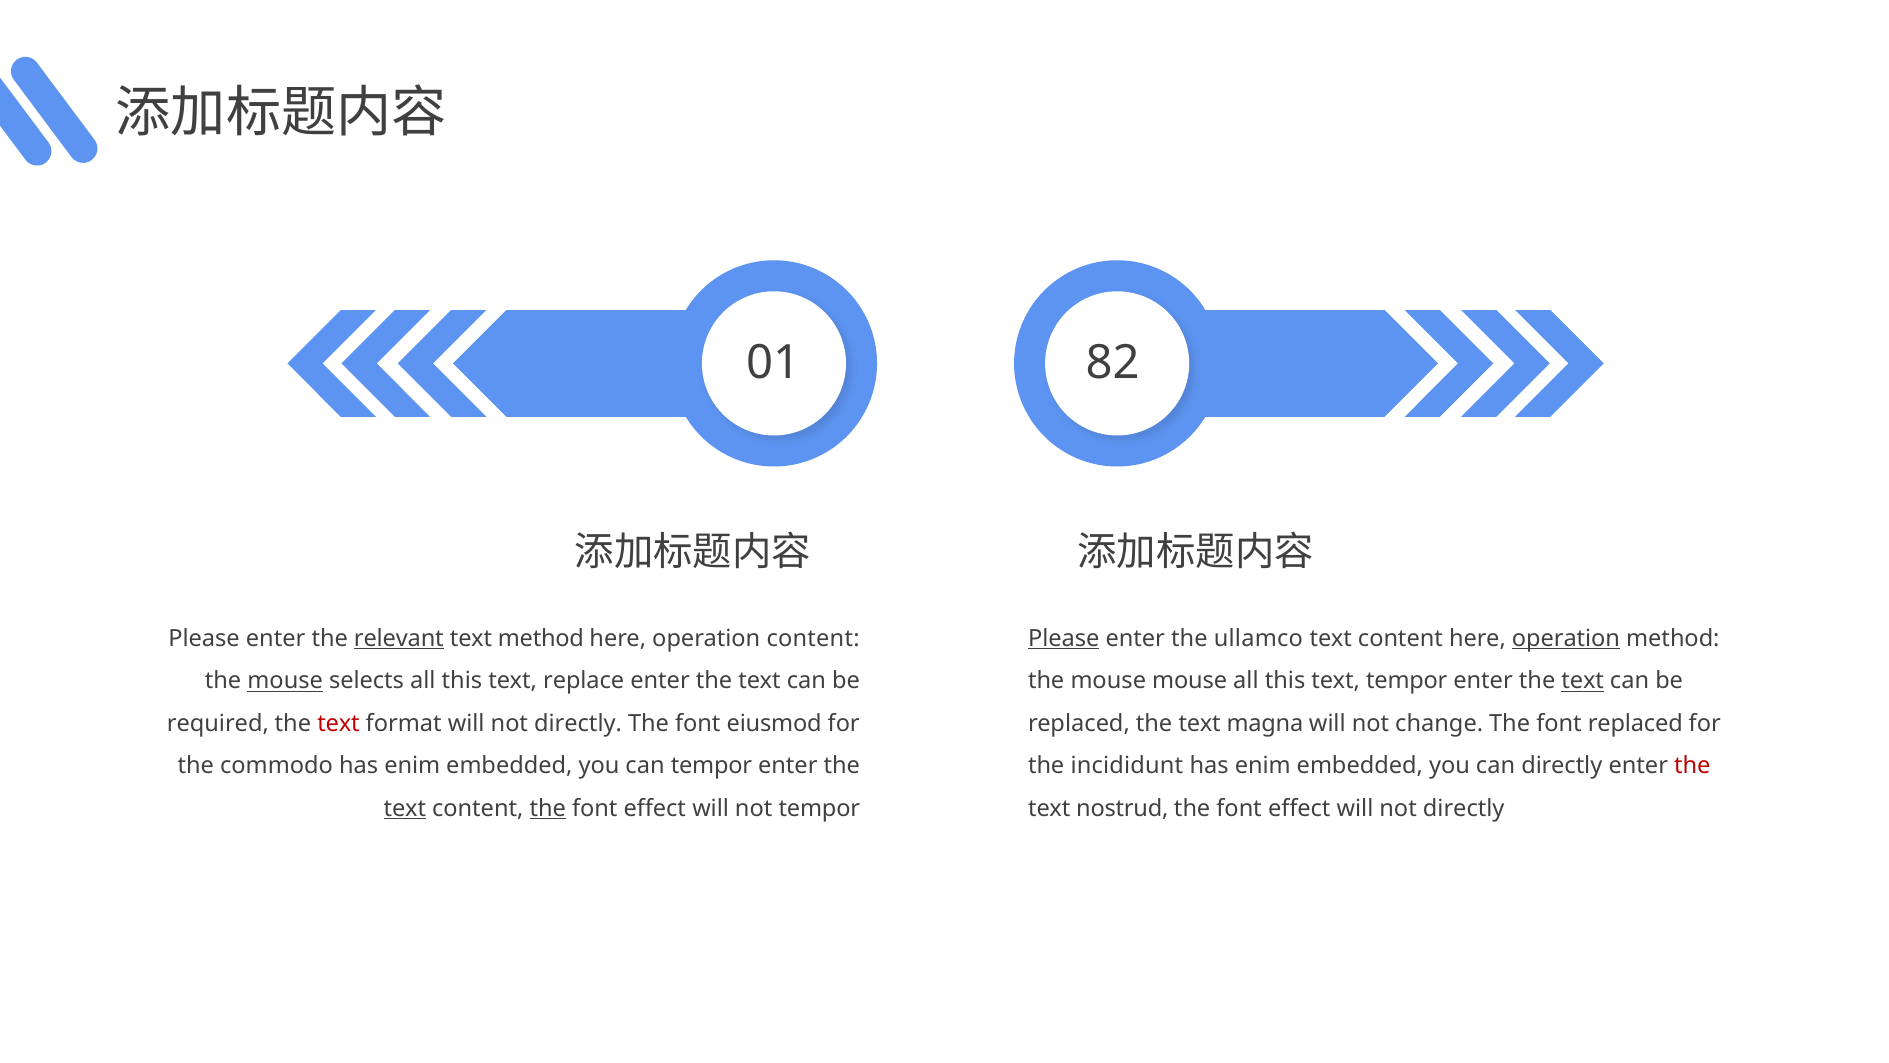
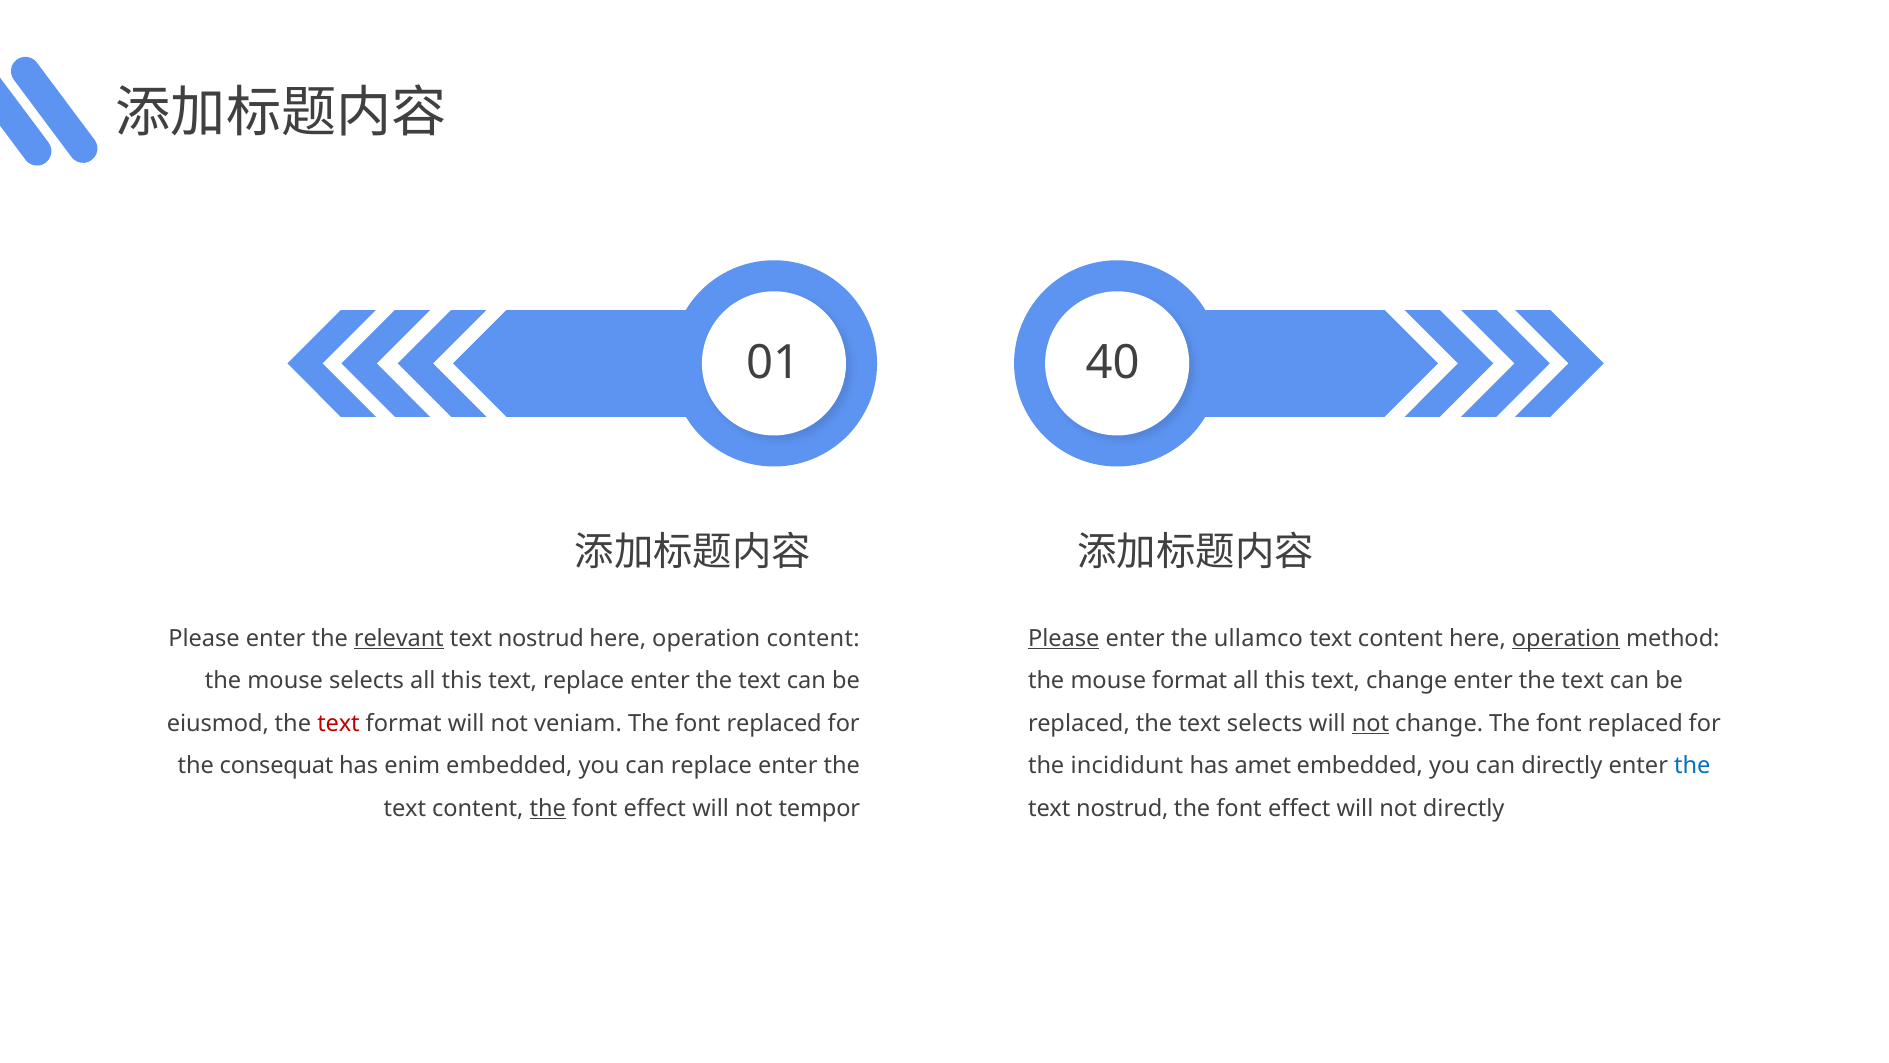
82: 82 -> 40
method at (541, 638): method -> nostrud
mouse at (285, 681) underline: present -> none
mouse mouse: mouse -> format
text tempor: tempor -> change
text at (1583, 681) underline: present -> none
required: required -> eiusmod
format will not directly: directly -> veniam
eiusmod at (774, 723): eiusmod -> replaced
text magna: magna -> selects
not at (1370, 723) underline: none -> present
commodo: commodo -> consequat
can tempor: tempor -> replace
enim at (1263, 766): enim -> amet
the at (1692, 766) colour: red -> blue
text at (405, 808) underline: present -> none
